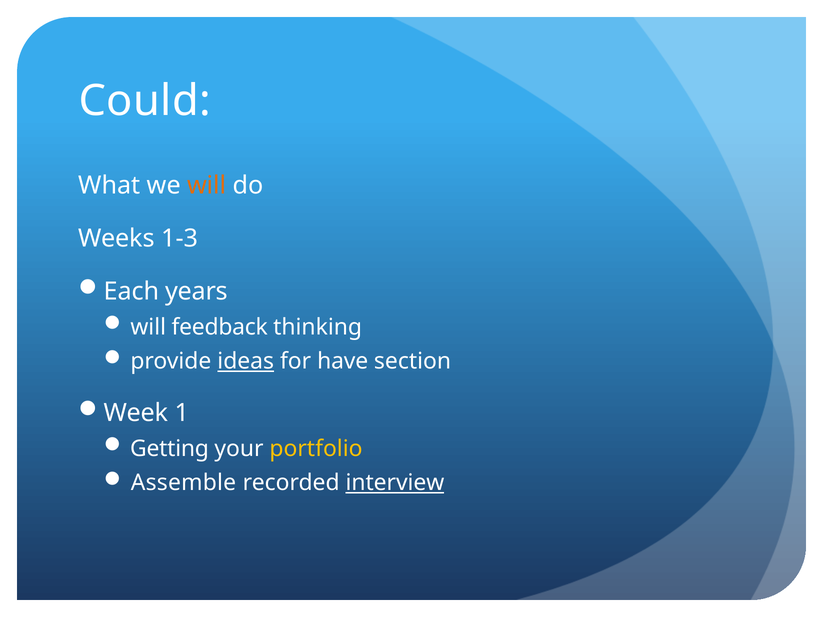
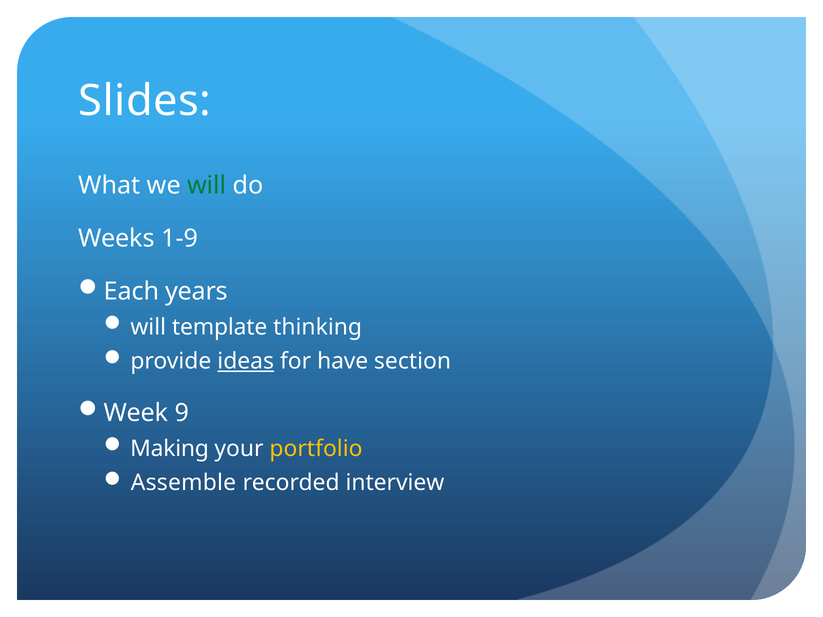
Could: Could -> Slides
will at (207, 186) colour: orange -> green
1-3: 1-3 -> 1-9
feedback: feedback -> template
1: 1 -> 9
Getting: Getting -> Making
interview underline: present -> none
